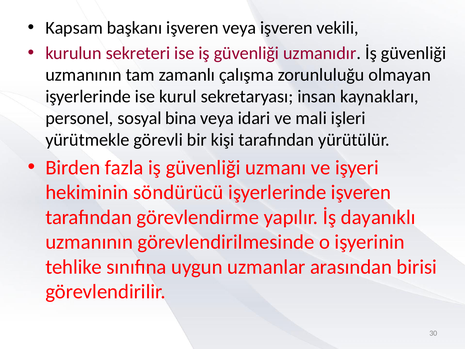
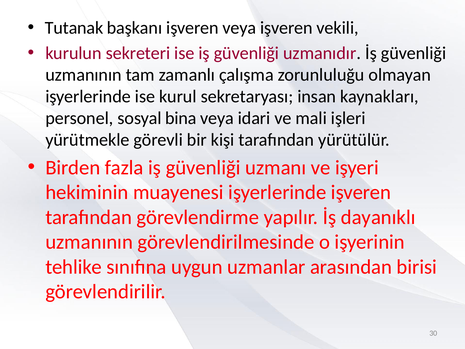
Kapsam: Kapsam -> Tutanak
söndürücü: söndürücü -> muayenesi
